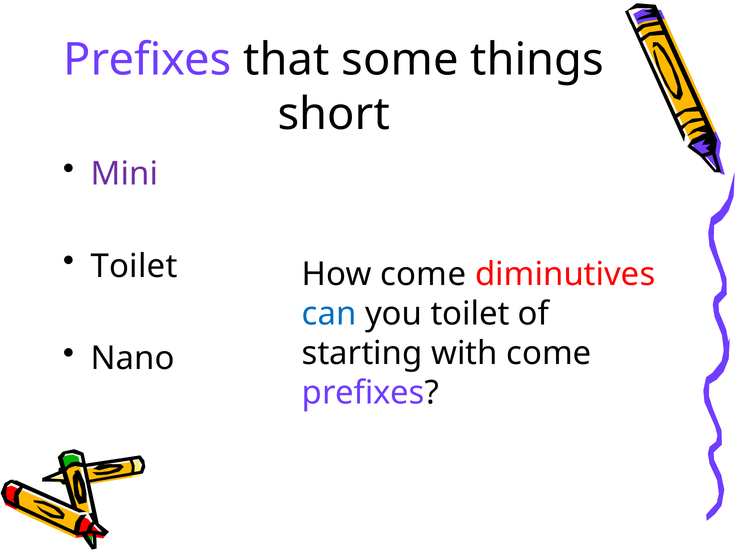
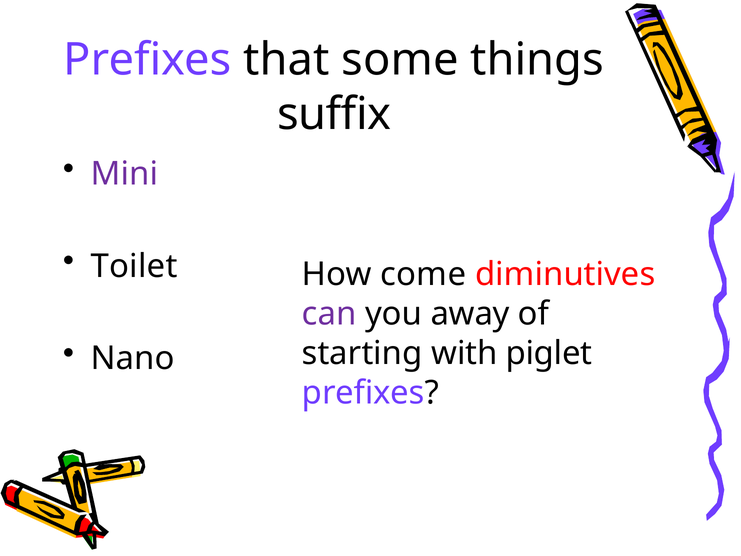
short: short -> suffix
can colour: blue -> purple
you toilet: toilet -> away
with come: come -> piglet
